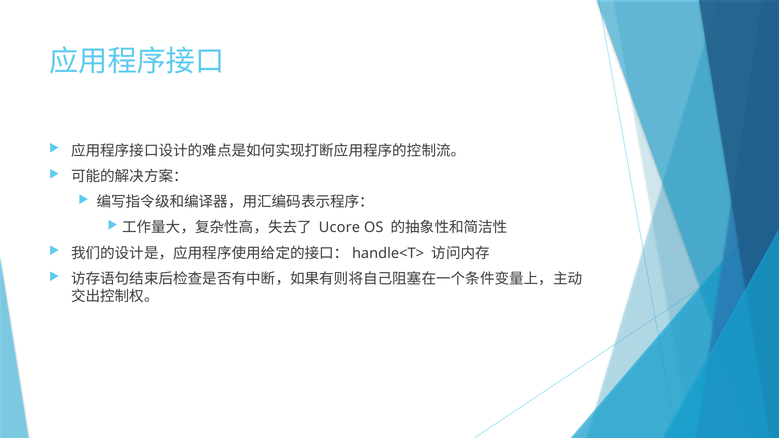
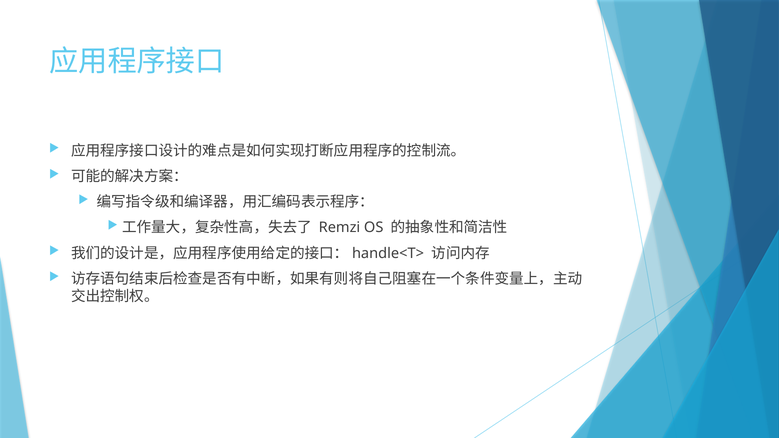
Ucore: Ucore -> Remzi
